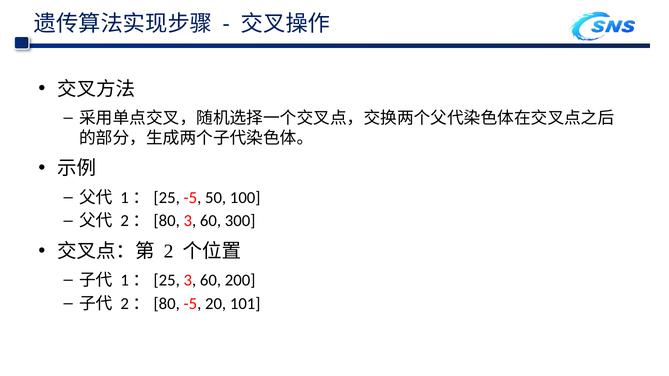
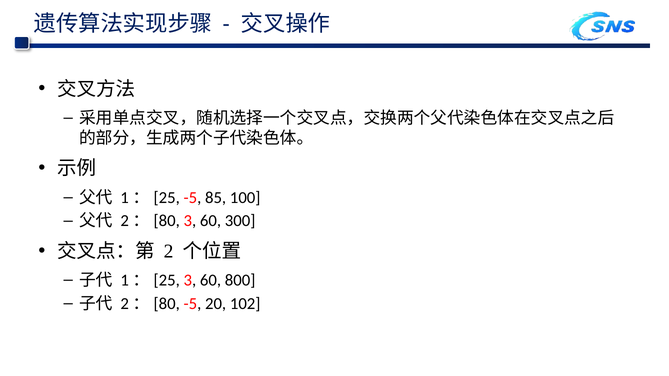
50: 50 -> 85
200: 200 -> 800
101: 101 -> 102
